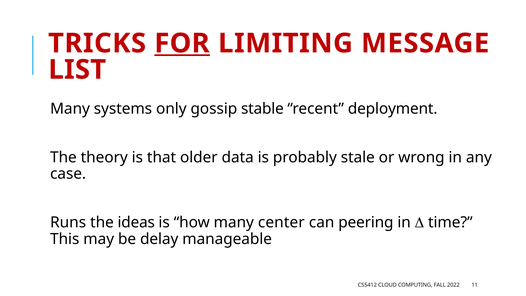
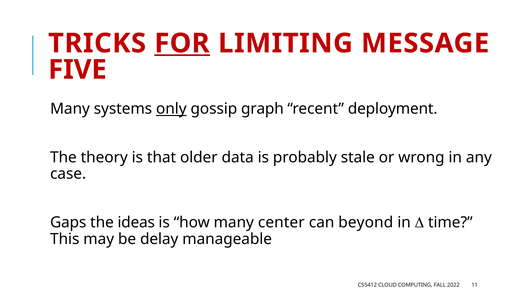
LIST: LIST -> FIVE
only underline: none -> present
stable: stable -> graph
Runs: Runs -> Gaps
peering: peering -> beyond
